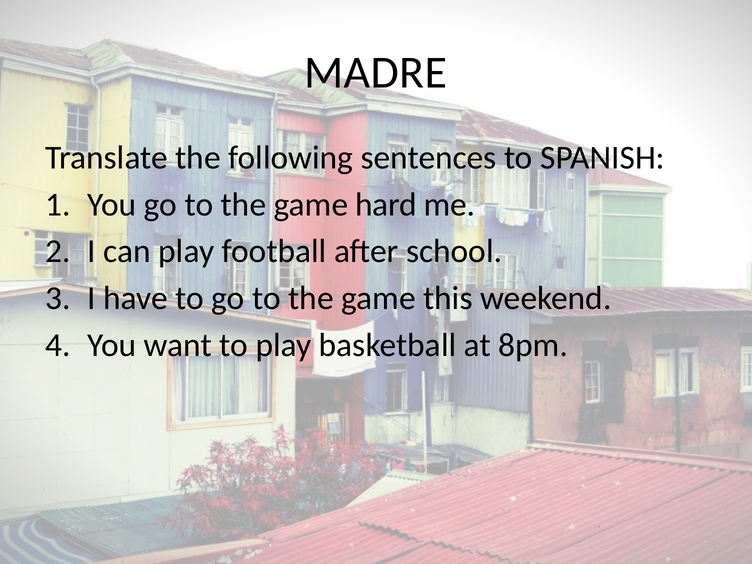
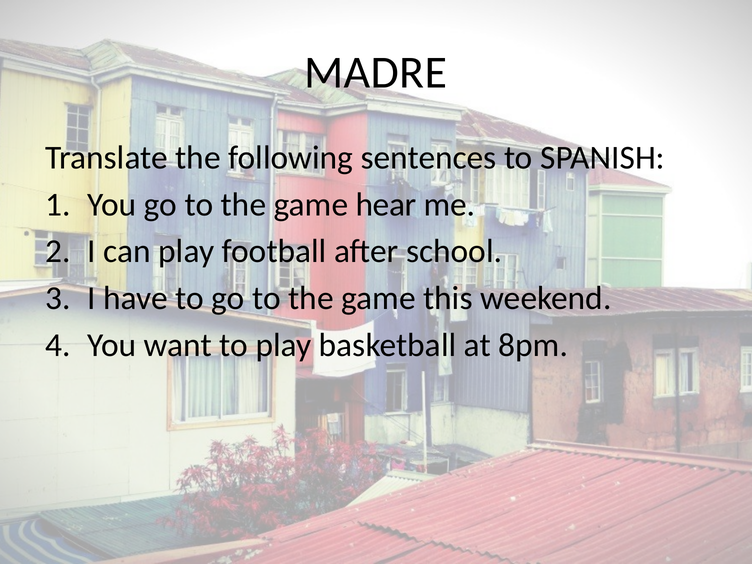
hard: hard -> hear
